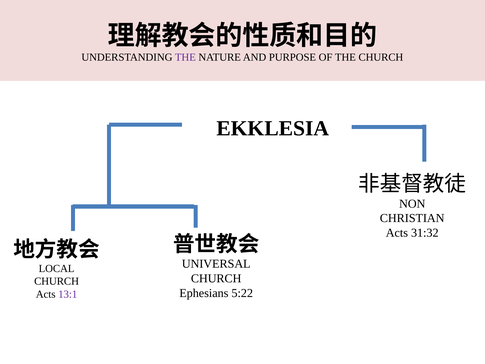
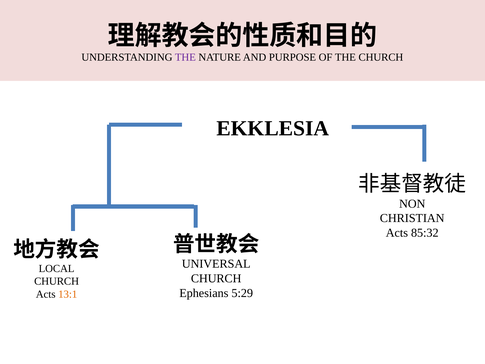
31:32: 31:32 -> 85:32
5:22: 5:22 -> 5:29
13:1 colour: purple -> orange
